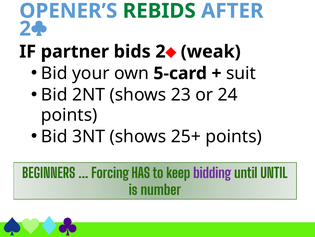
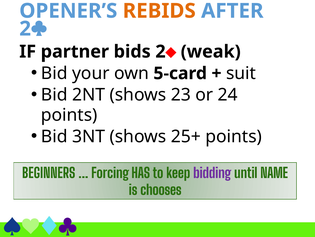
REBIDS colour: green -> orange
until UNTIL: UNTIL -> NAME
number: number -> chooses
